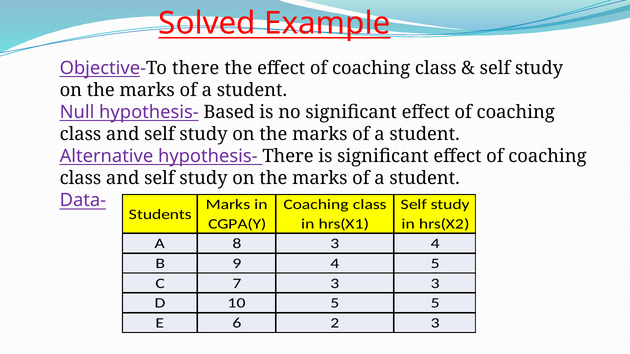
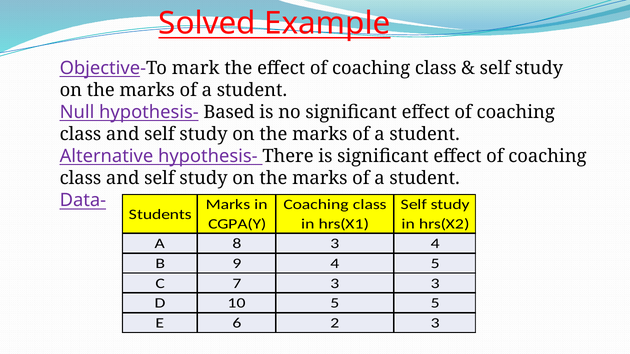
Objective-To there: there -> mark
